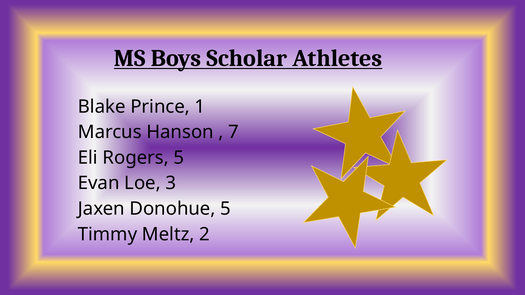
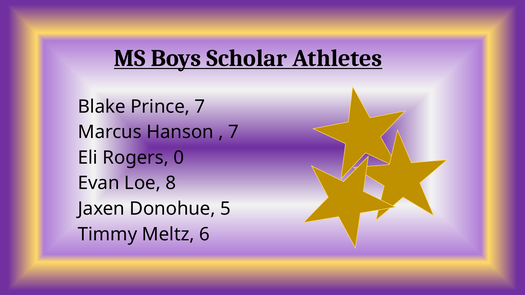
Prince 1: 1 -> 7
Rogers 5: 5 -> 0
3: 3 -> 8
2: 2 -> 6
